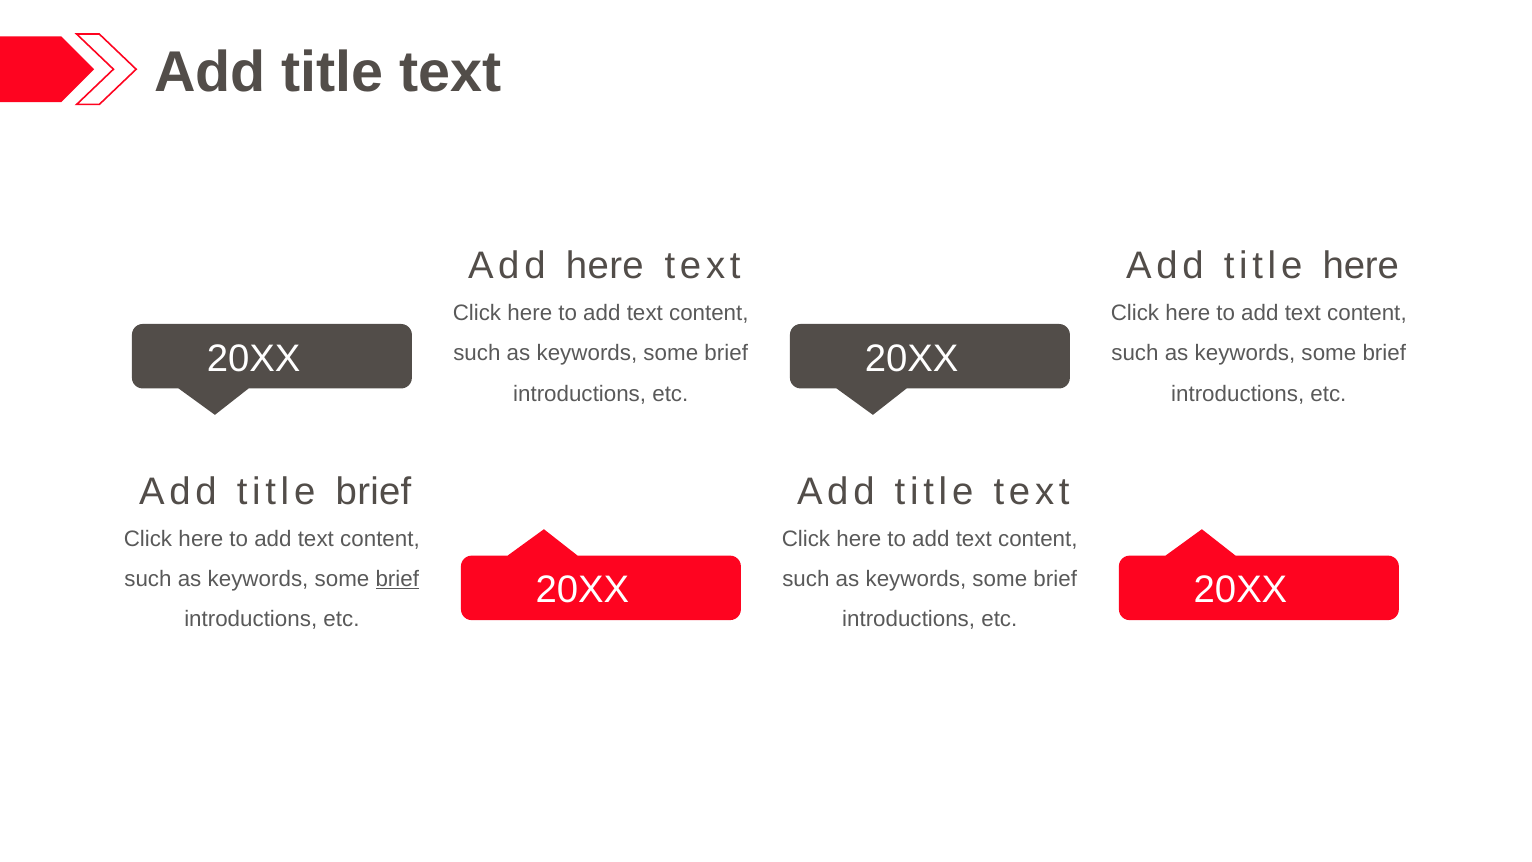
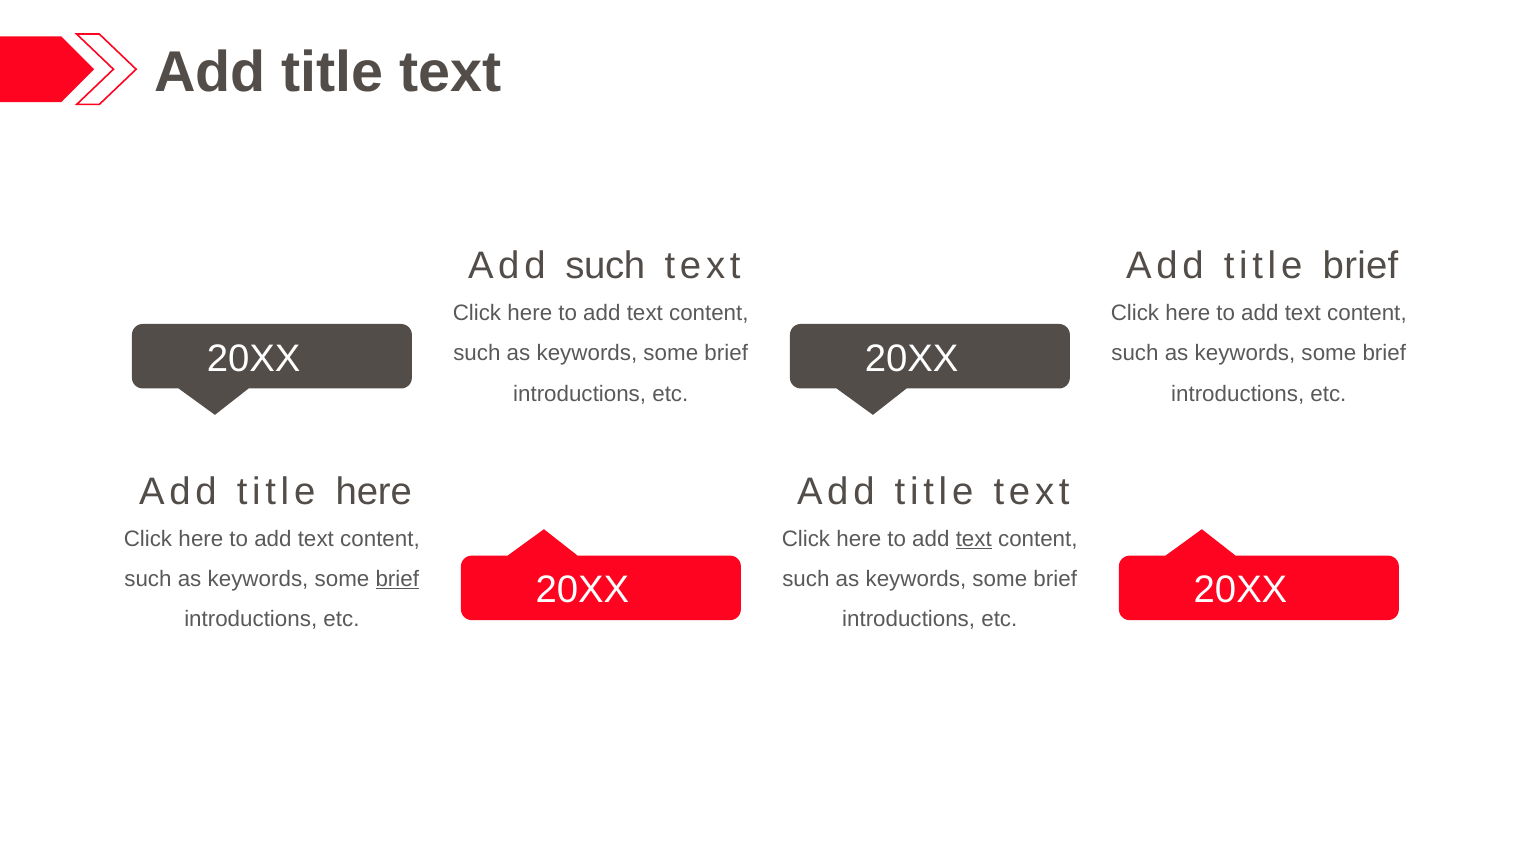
Add here: here -> such
title here: here -> brief
title brief: brief -> here
text at (974, 539) underline: none -> present
